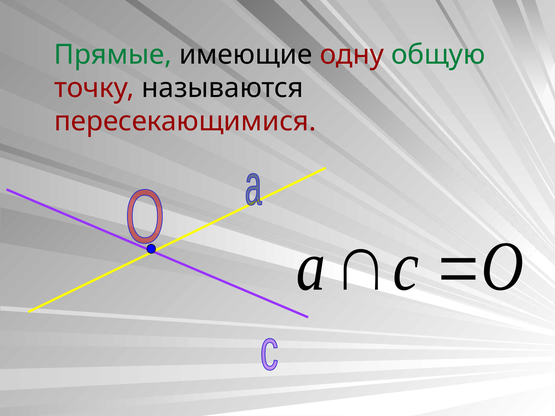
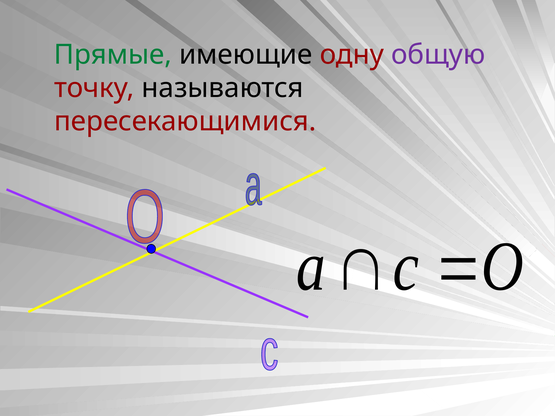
общую colour: green -> purple
